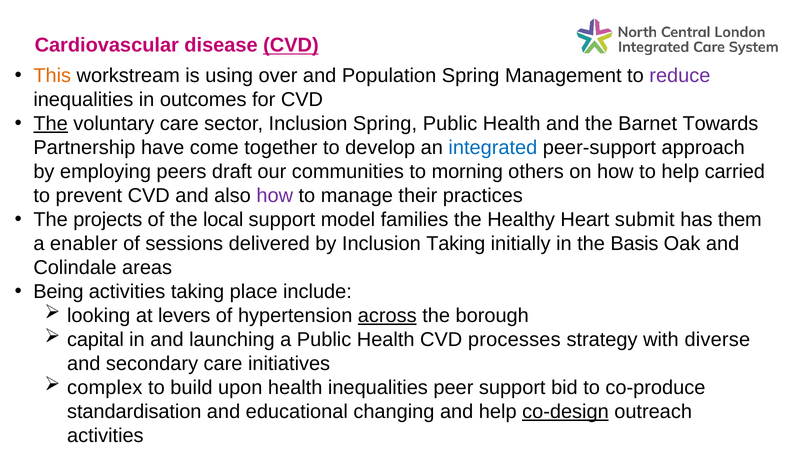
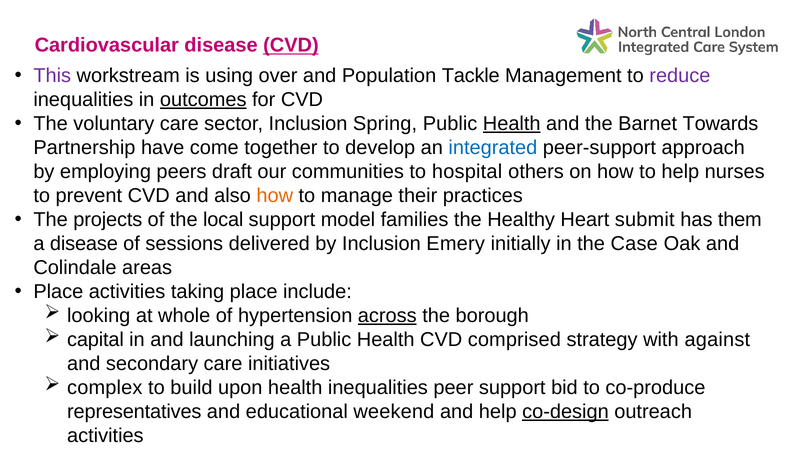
This colour: orange -> purple
Population Spring: Spring -> Tackle
outcomes underline: none -> present
The at (51, 123) underline: present -> none
Health at (512, 123) underline: none -> present
morning: morning -> hospital
carried: carried -> nurses
how at (275, 195) colour: purple -> orange
a enabler: enabler -> disease
Inclusion Taking: Taking -> Emery
Basis: Basis -> Case
Being at (58, 291): Being -> Place
levers: levers -> whole
processes: processes -> comprised
diverse: diverse -> against
standardisation: standardisation -> representatives
changing: changing -> weekend
